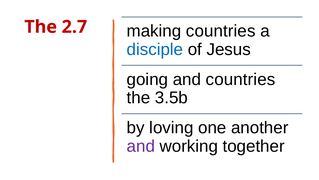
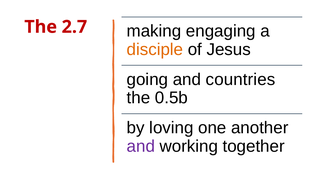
making countries: countries -> engaging
disciple colour: blue -> orange
3.5b: 3.5b -> 0.5b
